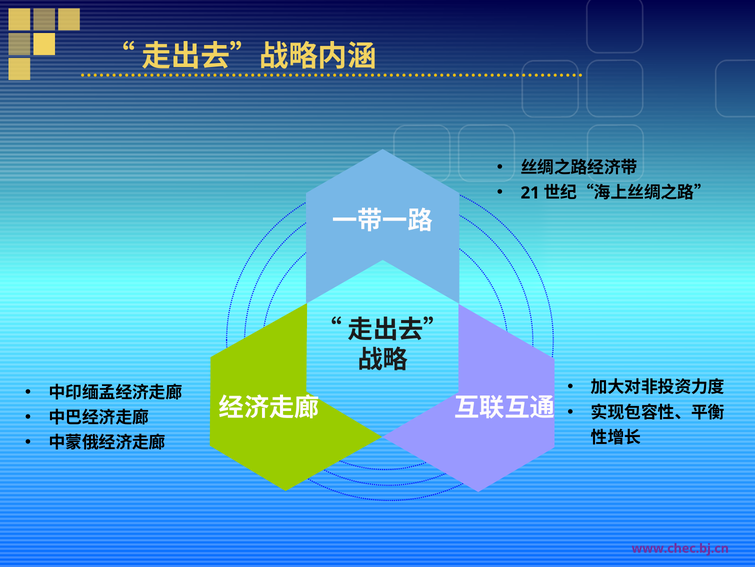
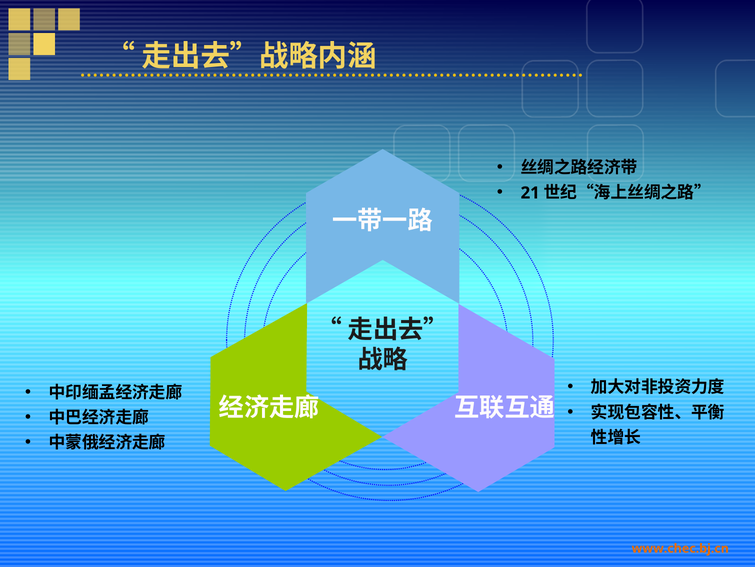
www.chec.bj.cn colour: purple -> orange
